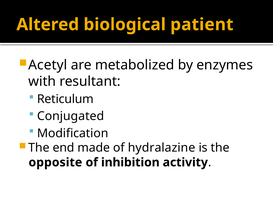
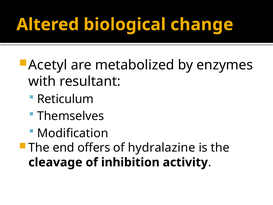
patient: patient -> change
Conjugated: Conjugated -> Themselves
made: made -> offers
opposite: opposite -> cleavage
